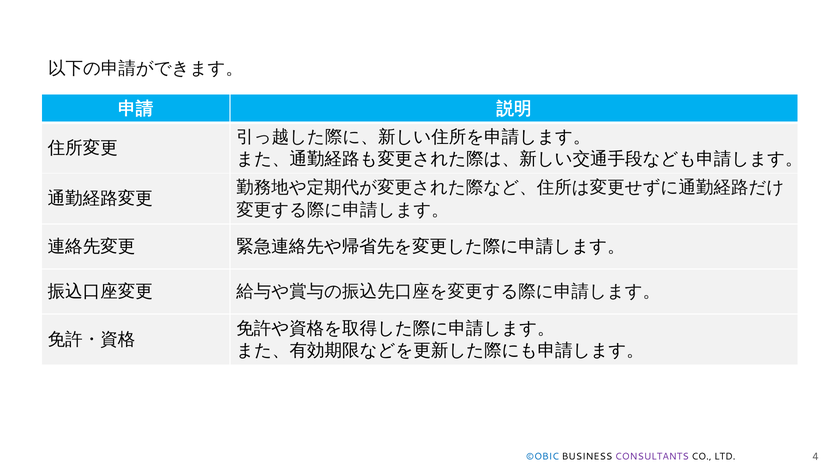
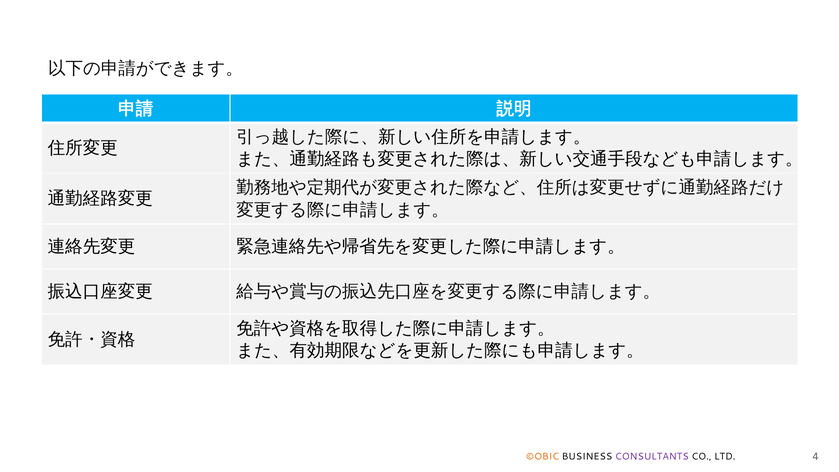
©OBIC colour: blue -> orange
